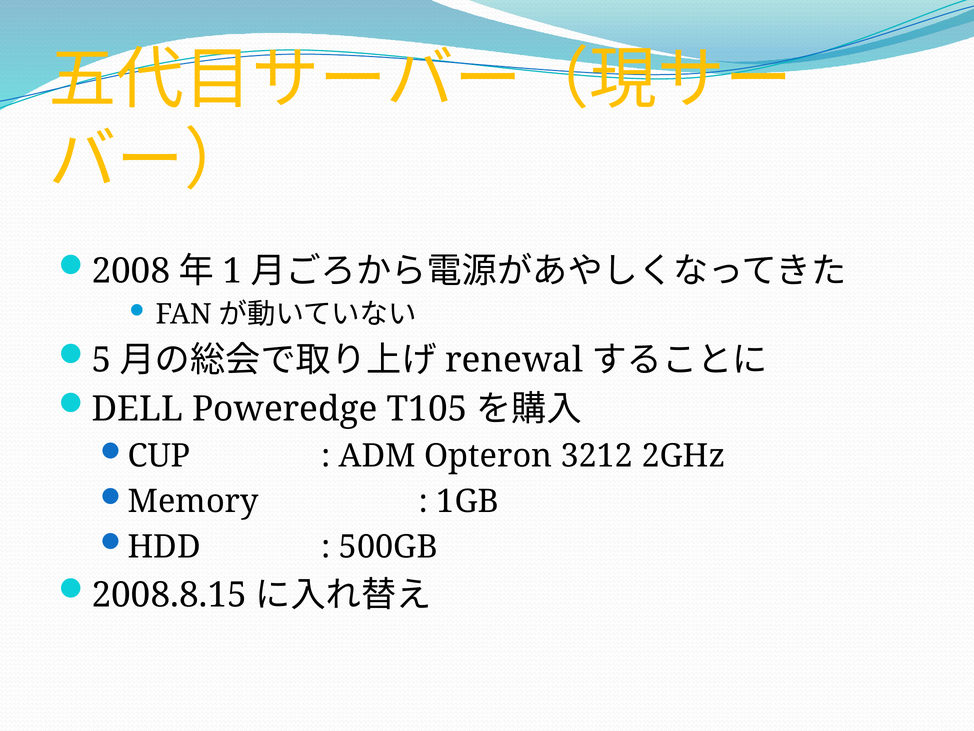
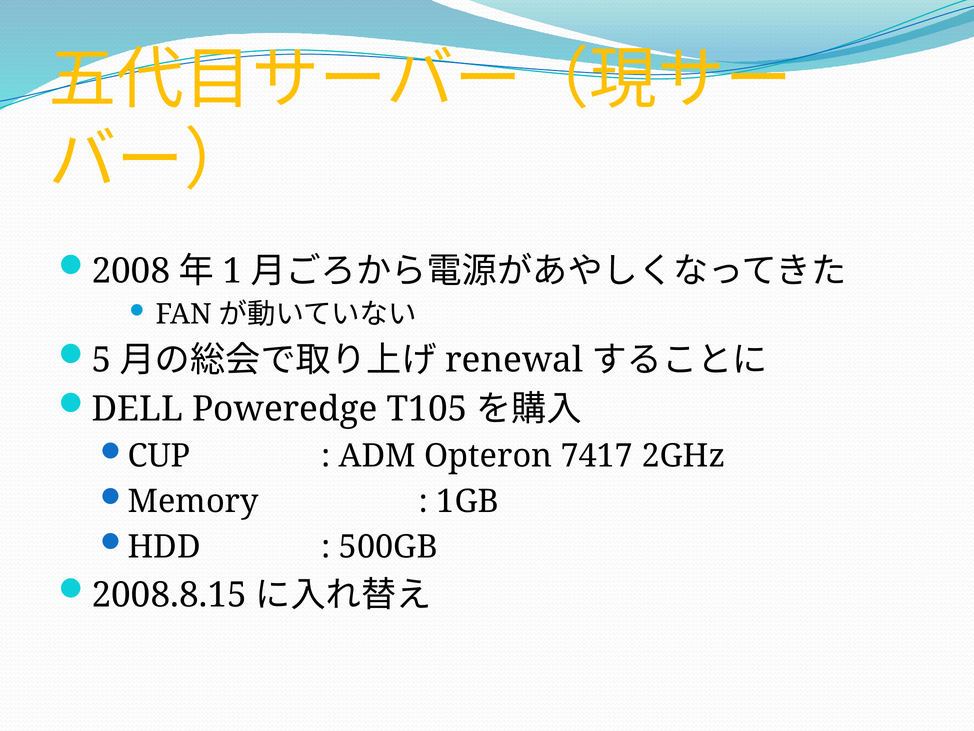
3212: 3212 -> 7417
